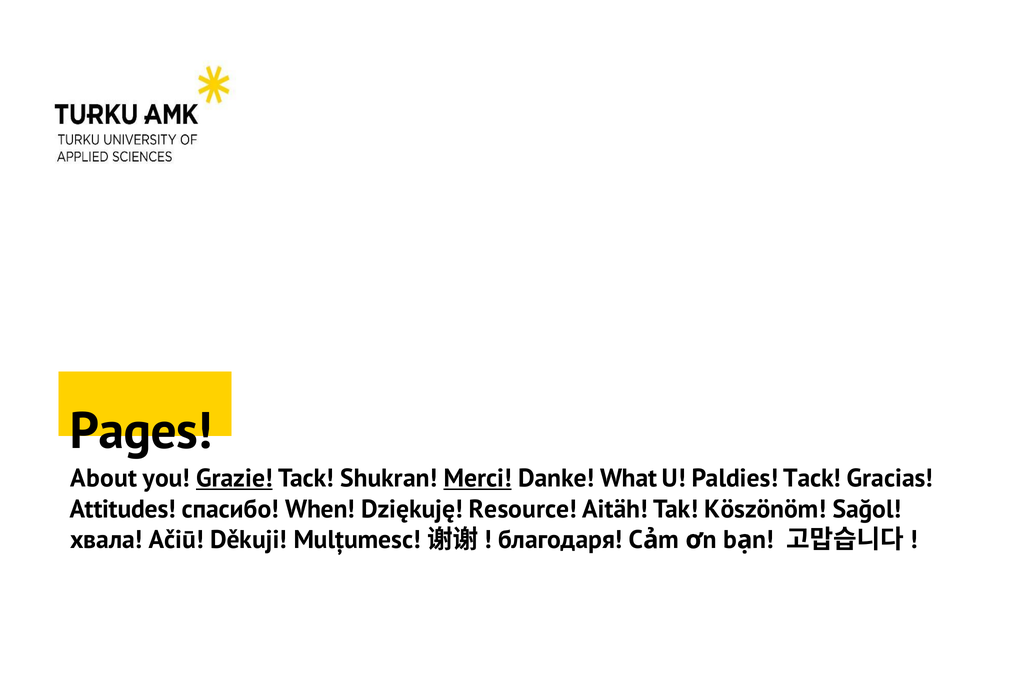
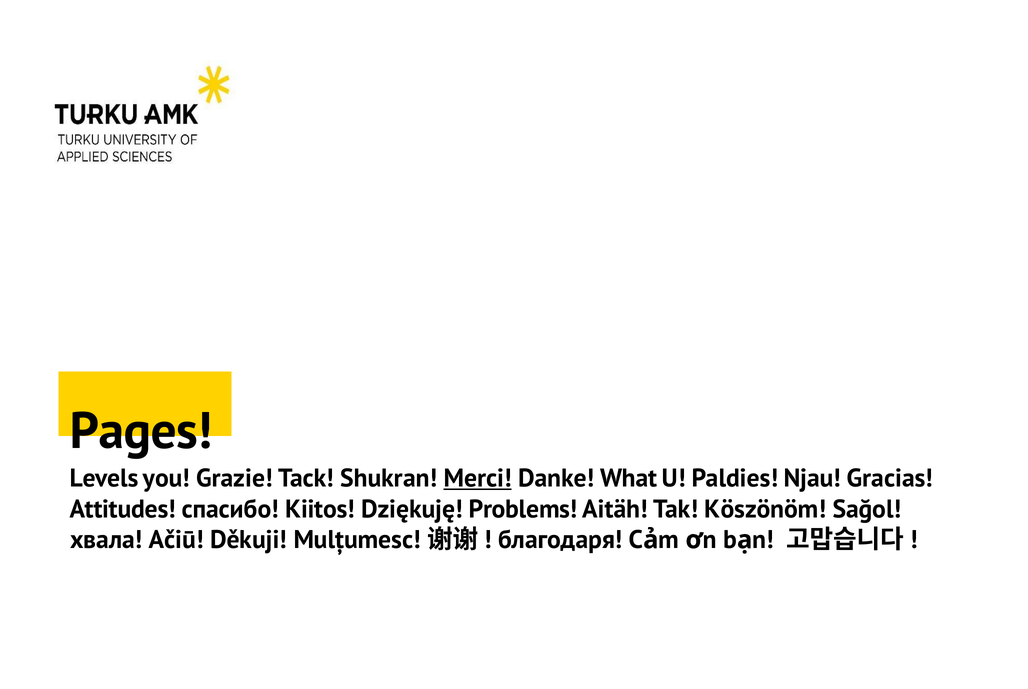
About: About -> Levels
Grazie underline: present -> none
Paldies Tack: Tack -> Njau
When: When -> Kiitos
Resource: Resource -> Problems
